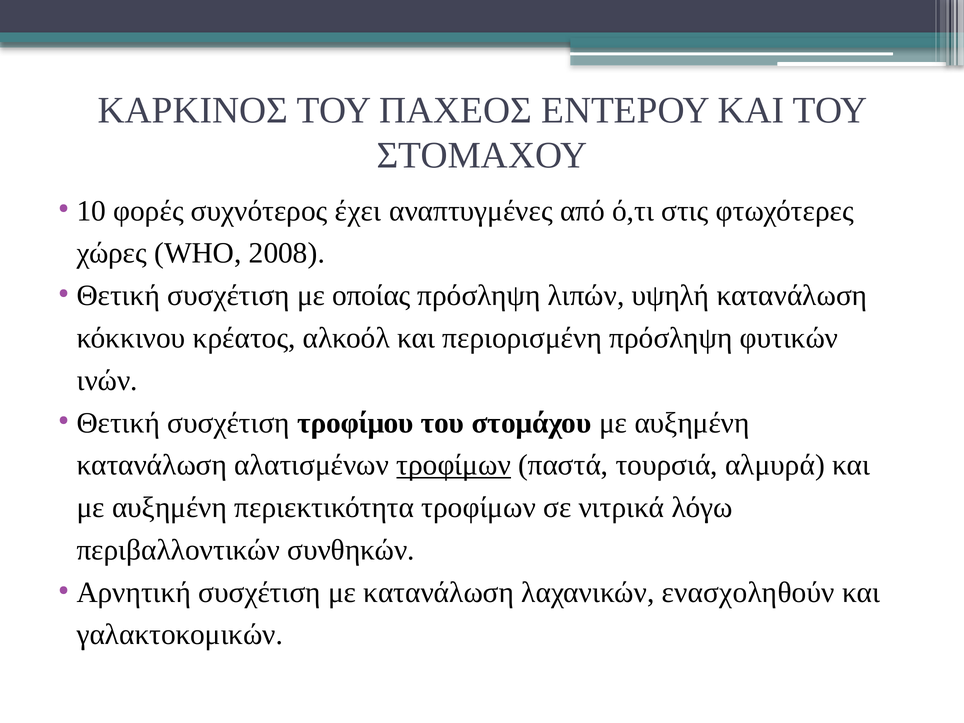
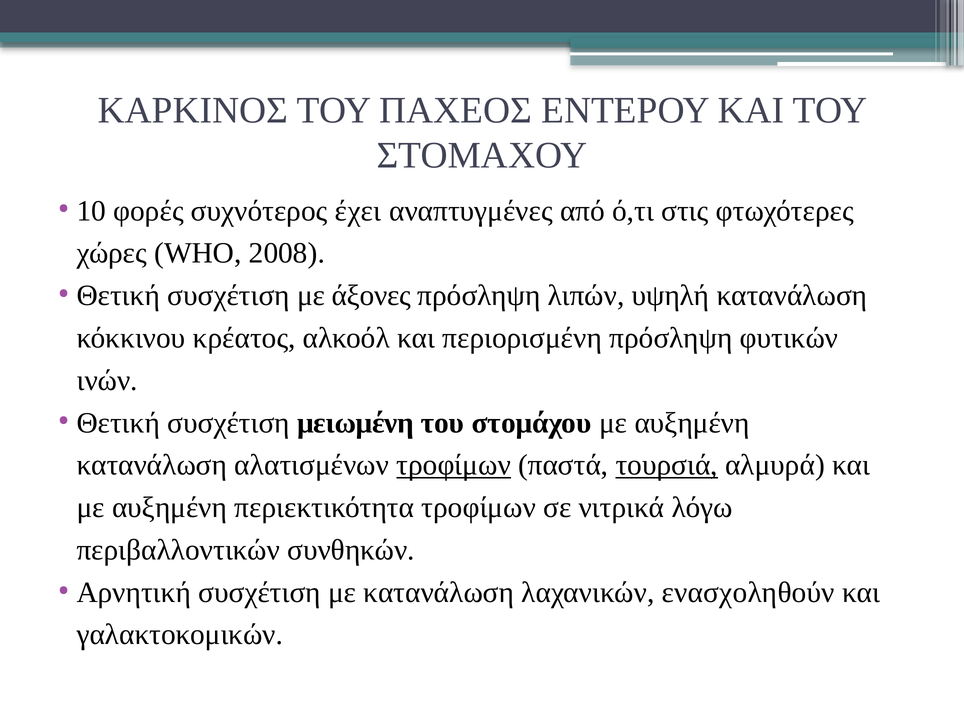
οποίας: οποίας -> άξονες
τροφίμου: τροφίμου -> μειωμένη
τουρσιά underline: none -> present
